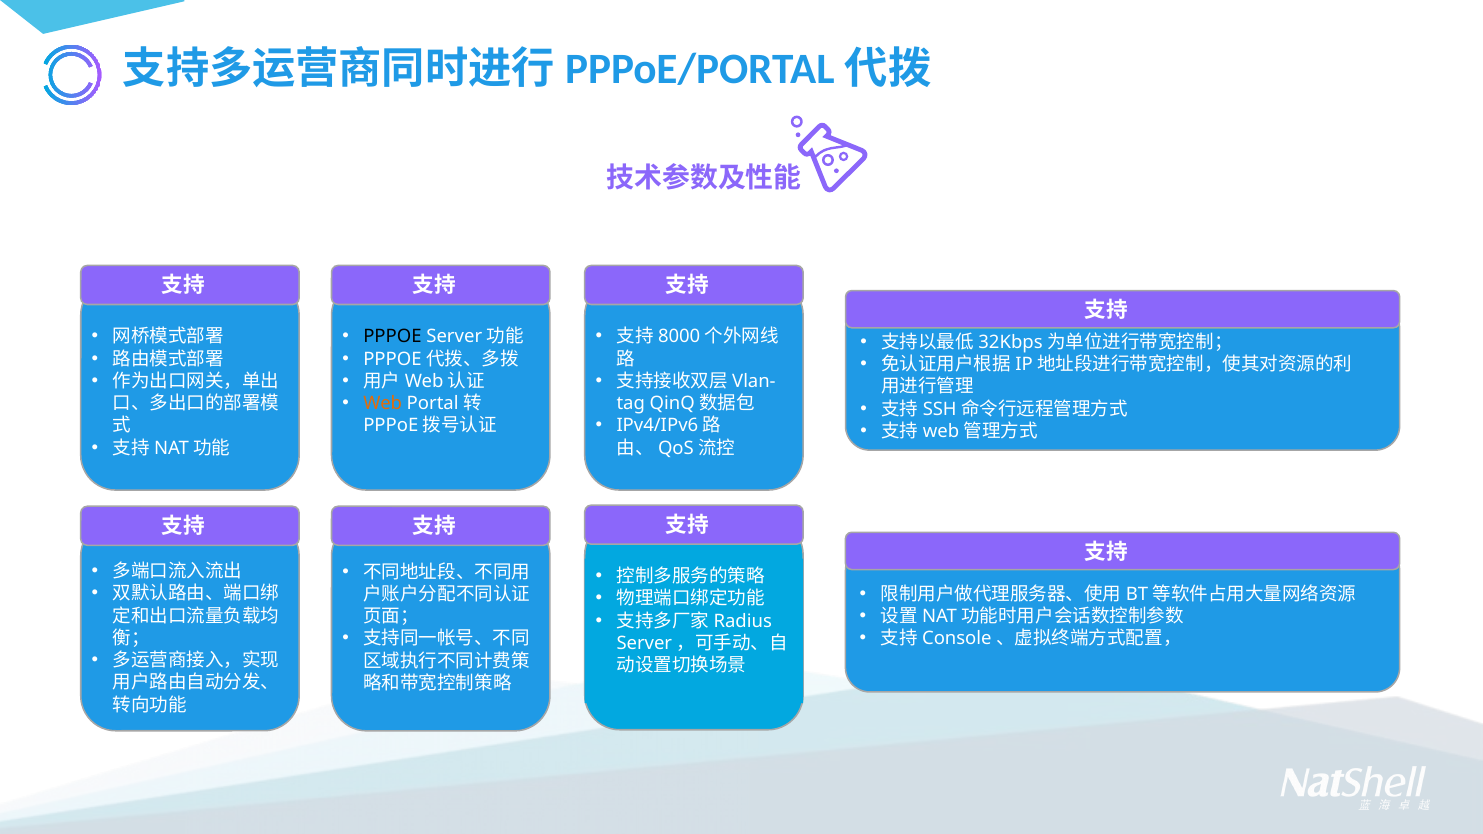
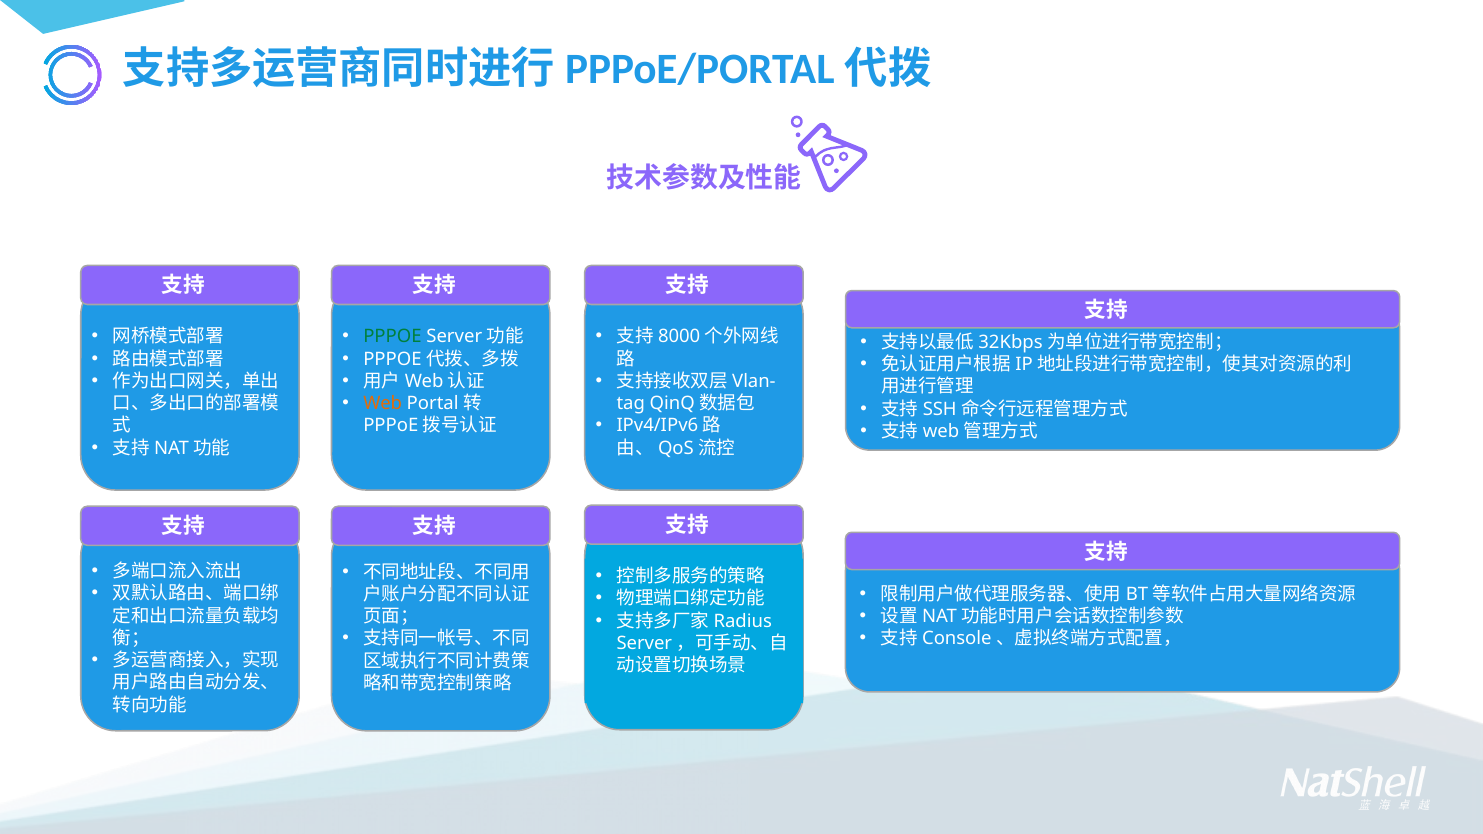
PPPOE colour: black -> green
